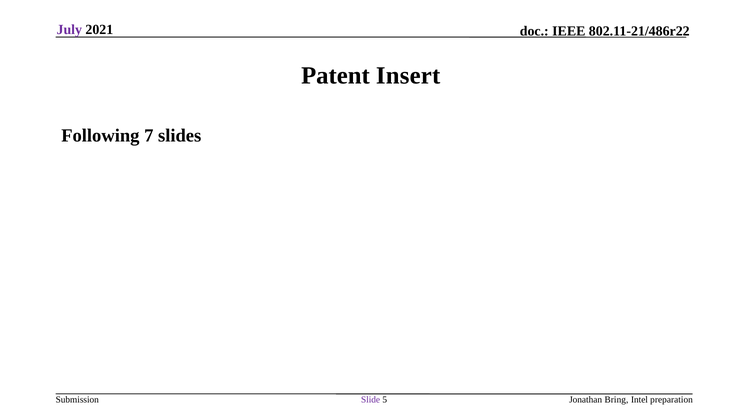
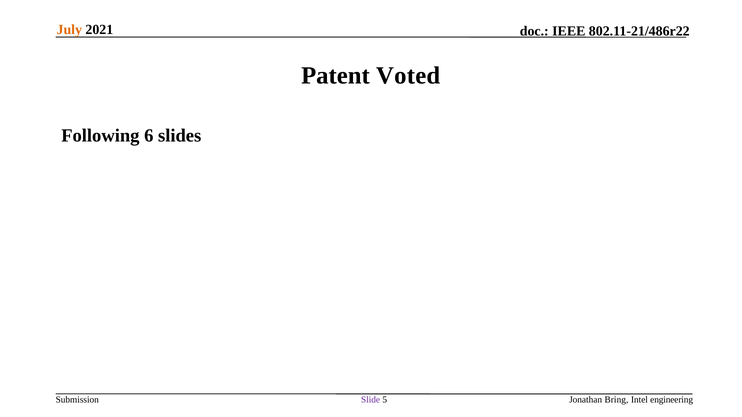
July colour: purple -> orange
Insert: Insert -> Voted
7: 7 -> 6
preparation: preparation -> engineering
